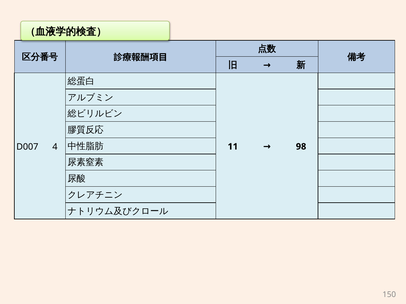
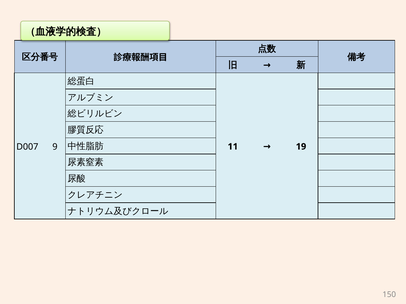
4: 4 -> 9
98: 98 -> 19
